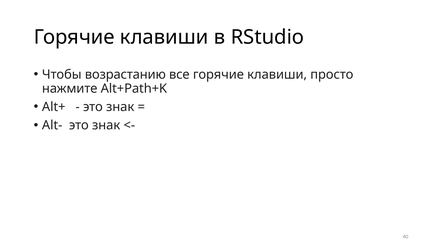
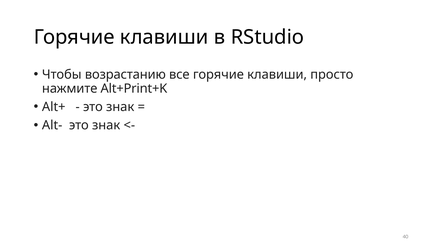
Alt+Path+K: Alt+Path+K -> Alt+Print+K
